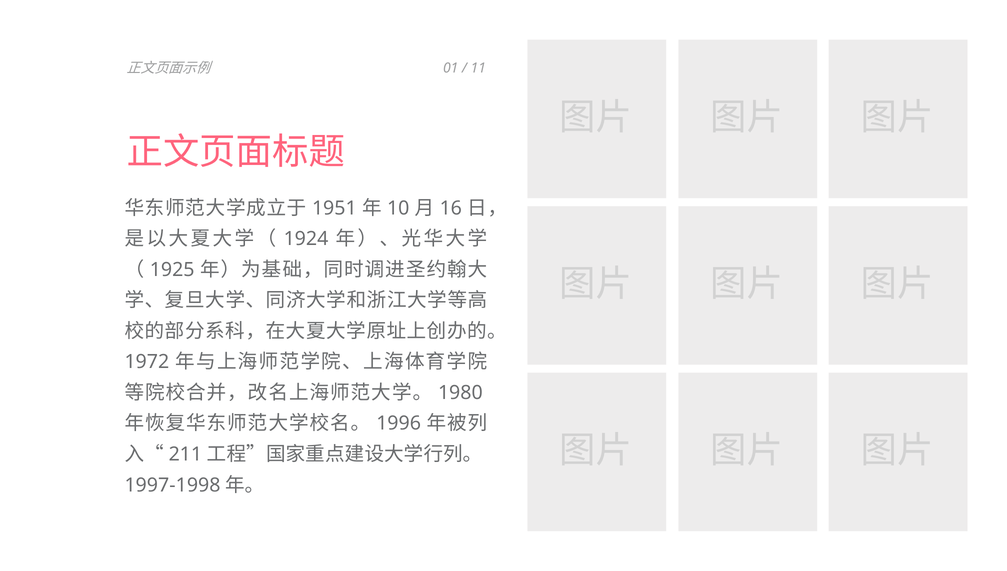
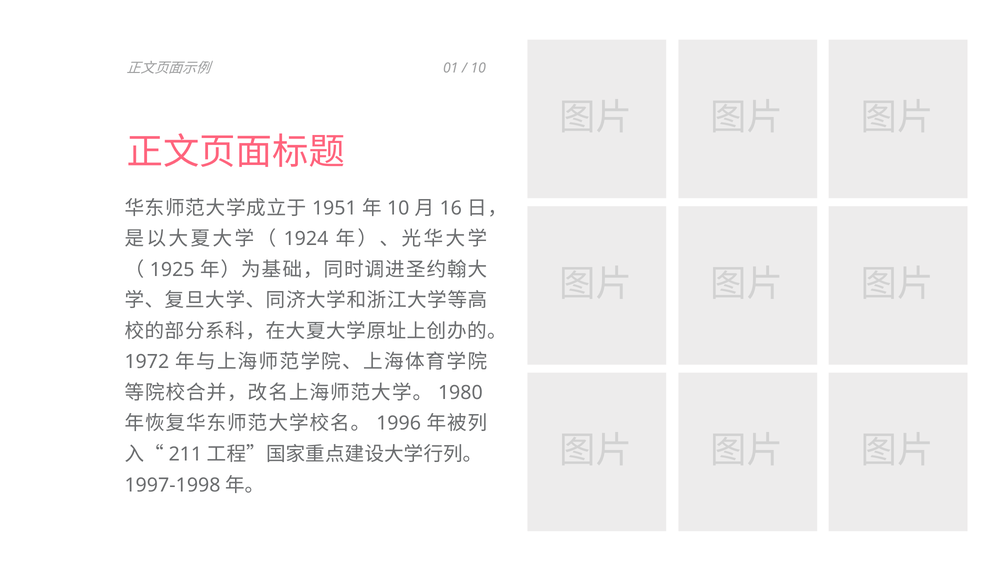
11 at (478, 68): 11 -> 10
